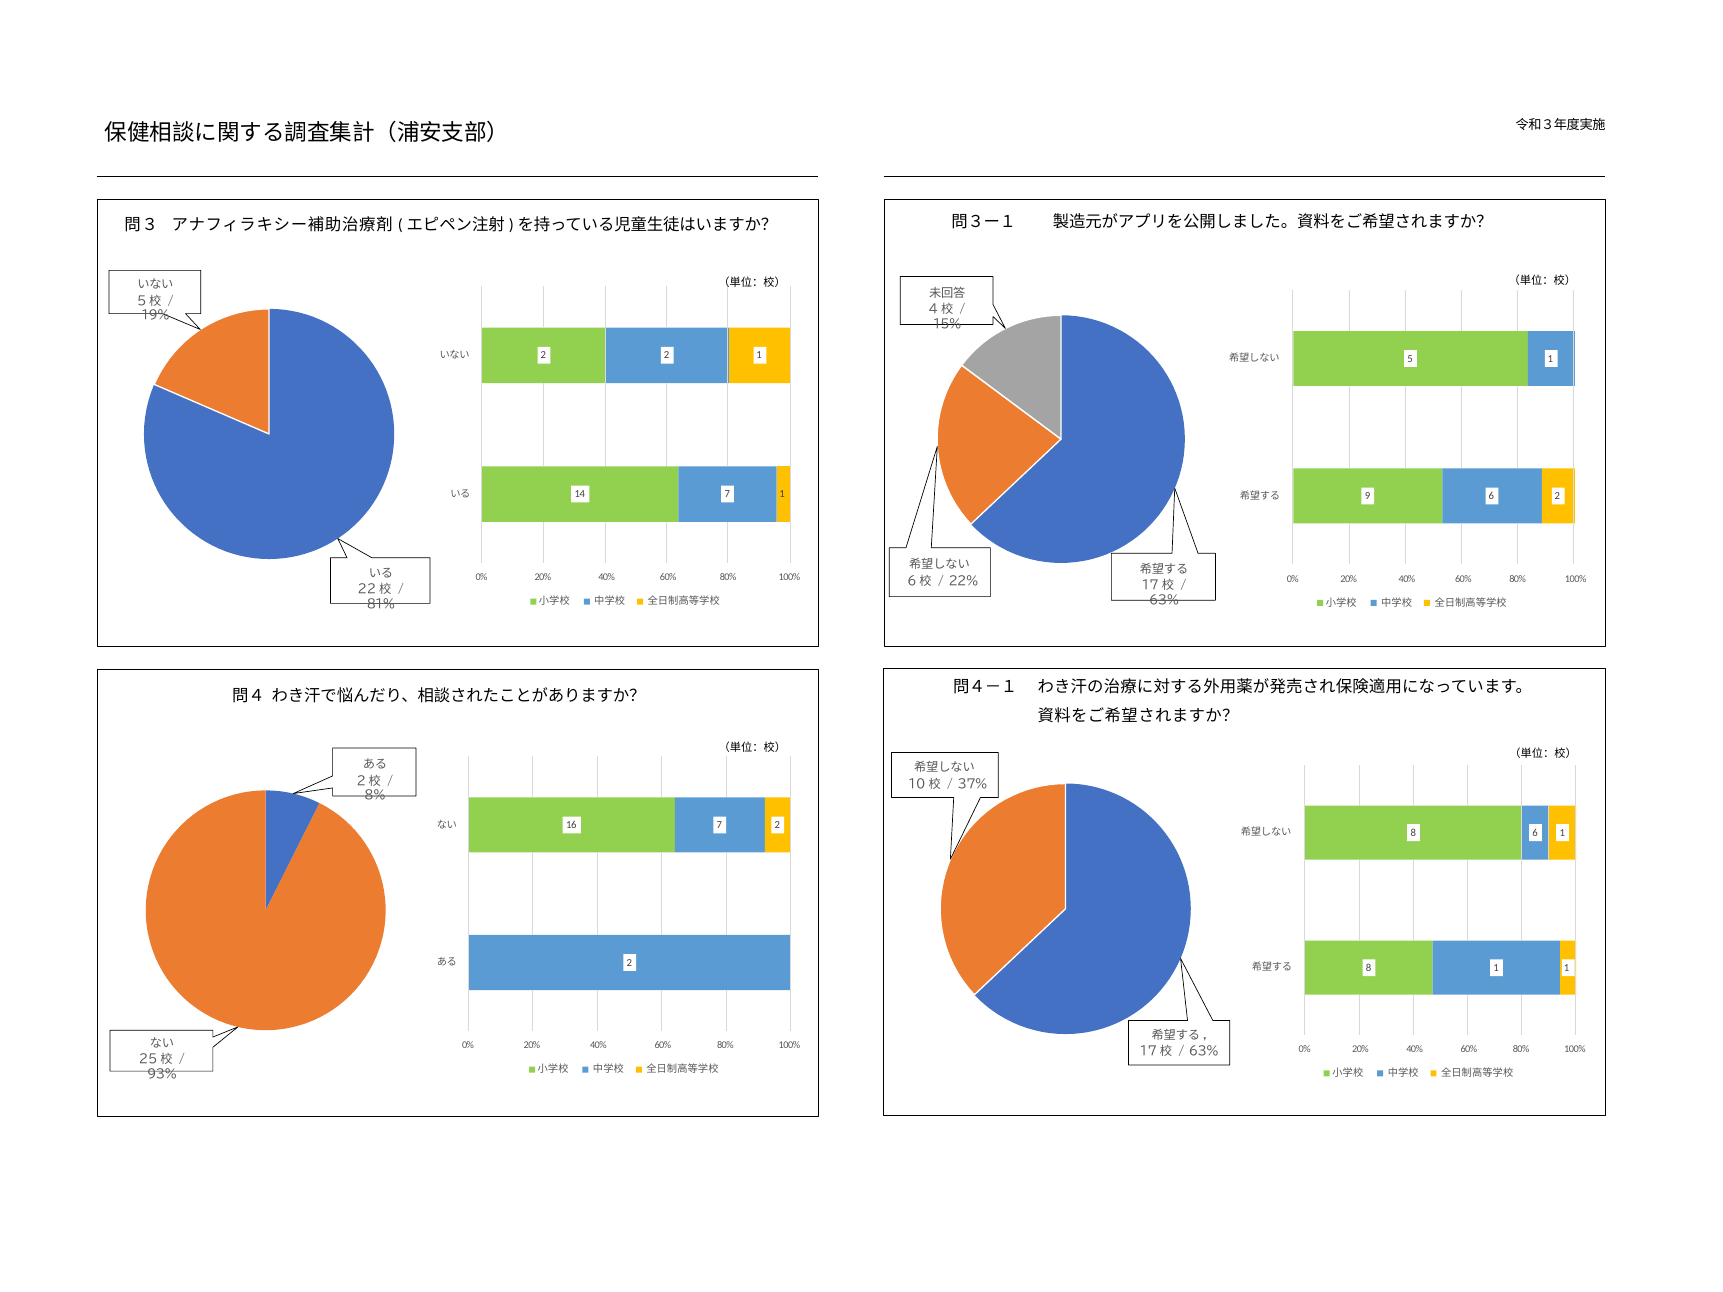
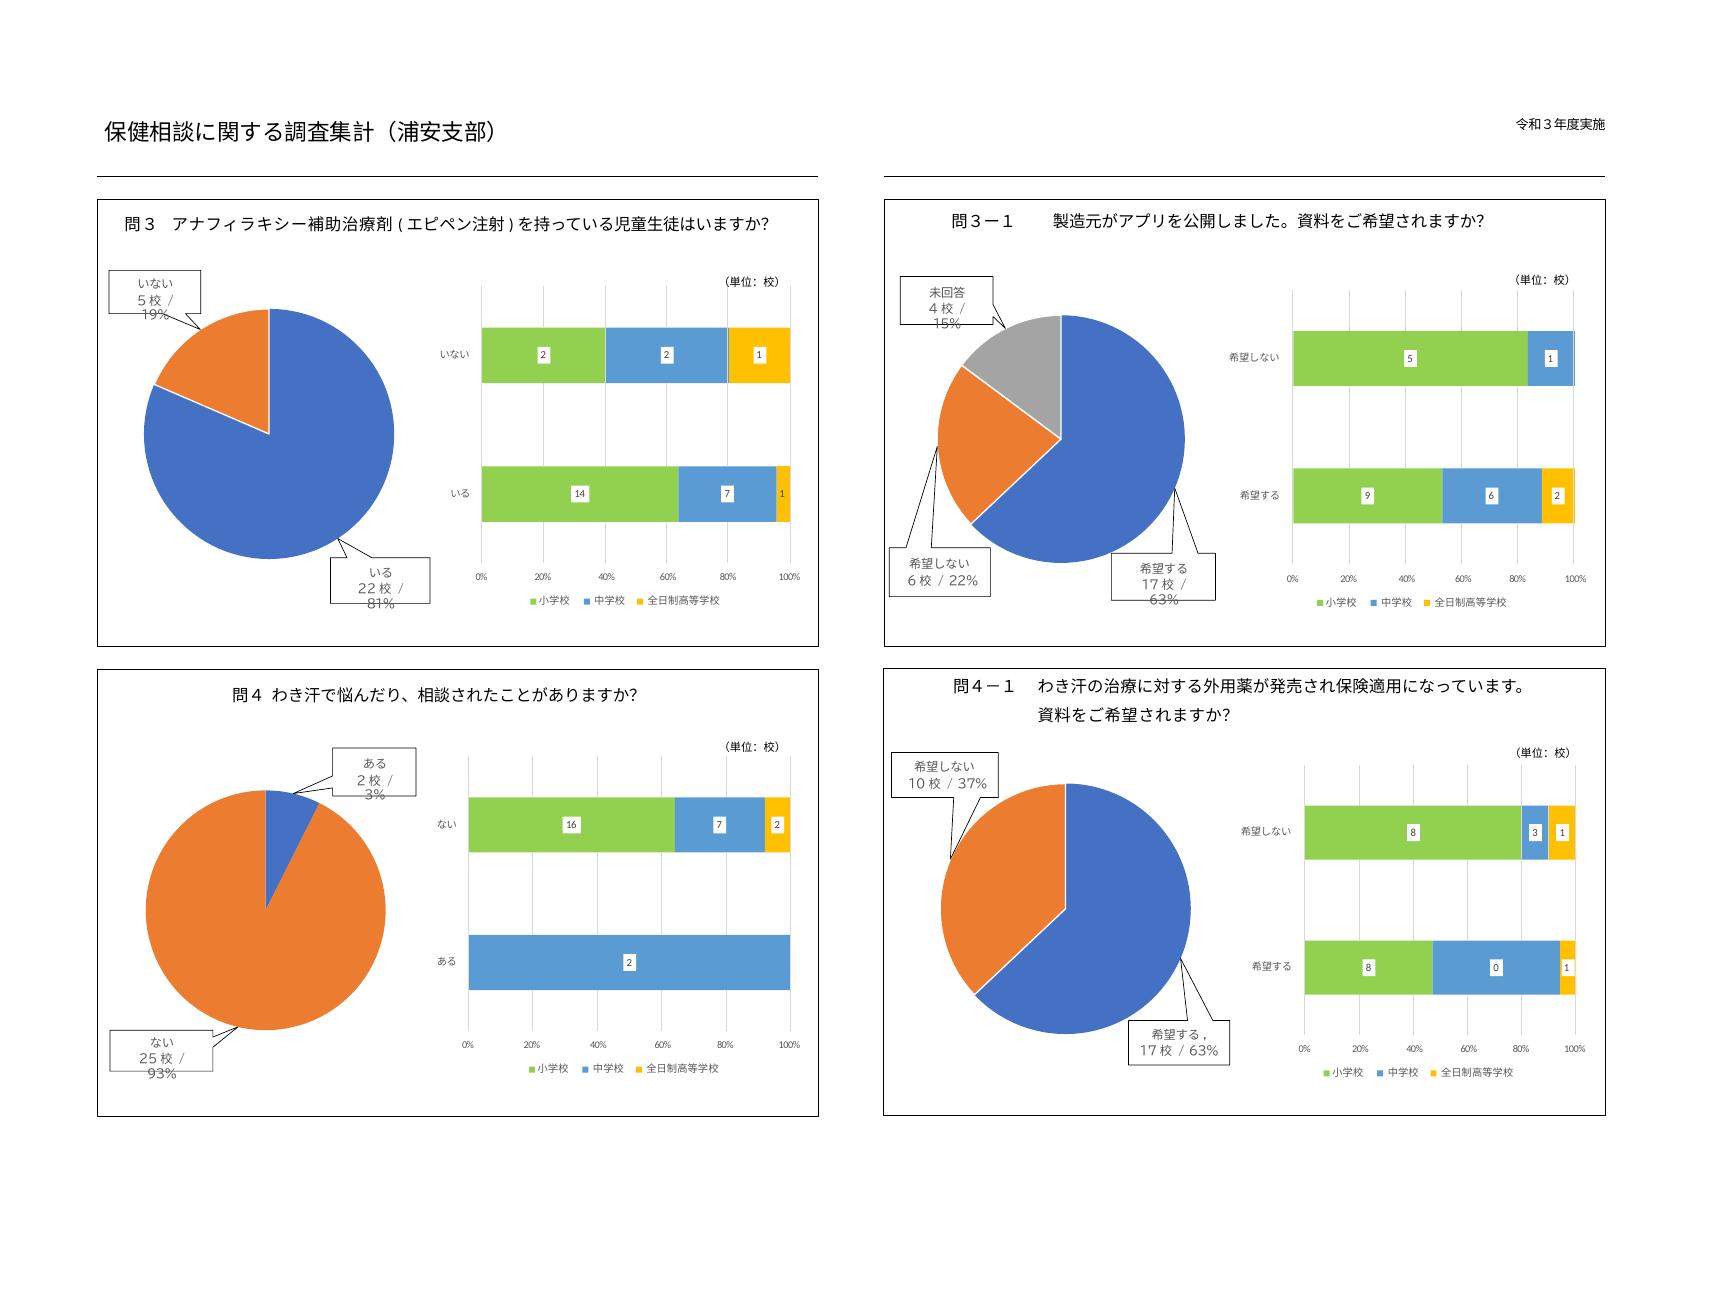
8%: 8% -> 3%
8 6: 6 -> 3
8 1: 1 -> 0
